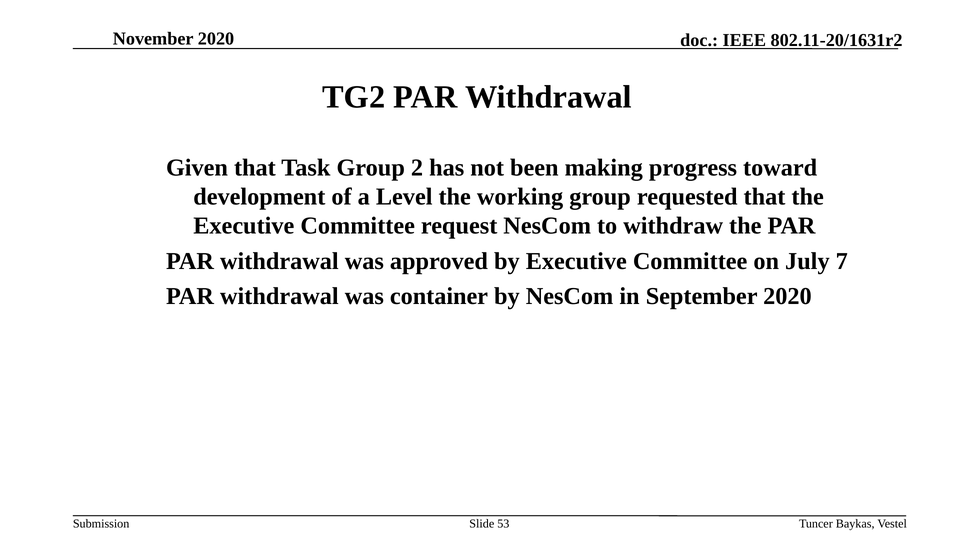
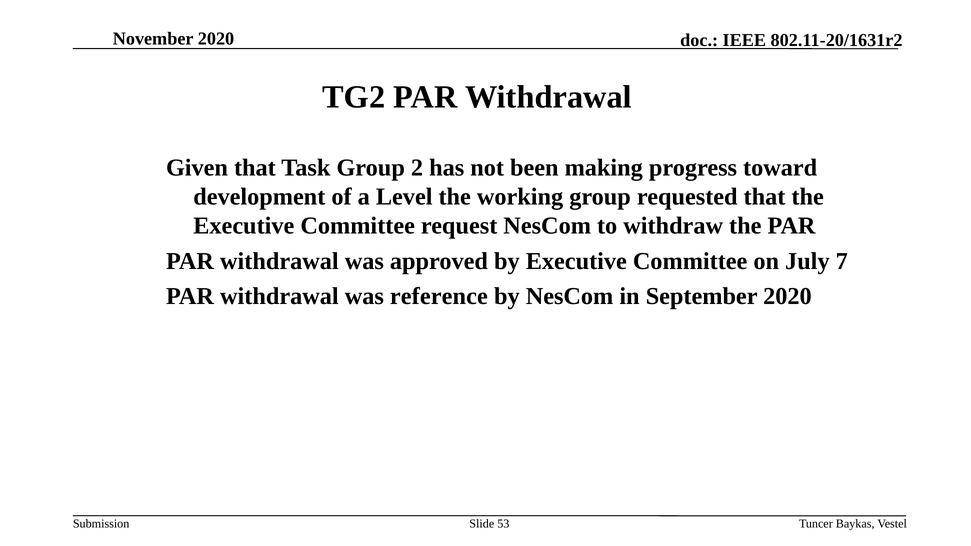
container: container -> reference
